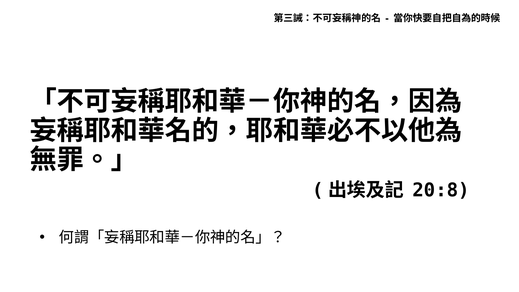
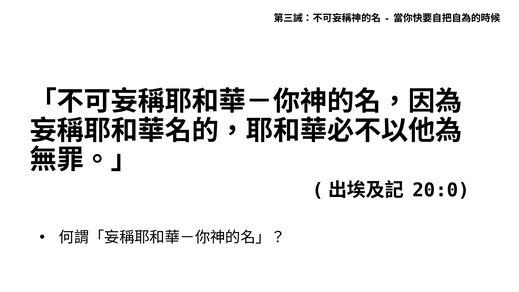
20:8: 20:8 -> 20:0
